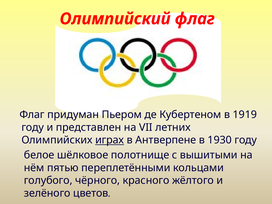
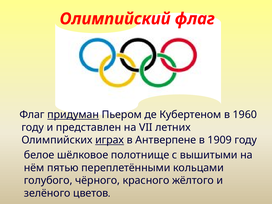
придуман underline: none -> present
1919: 1919 -> 1960
1930: 1930 -> 1909
